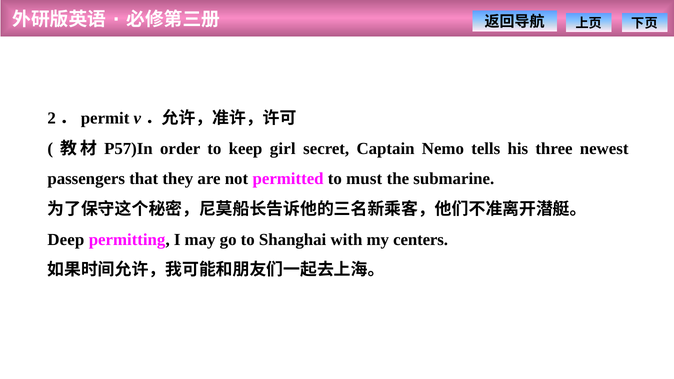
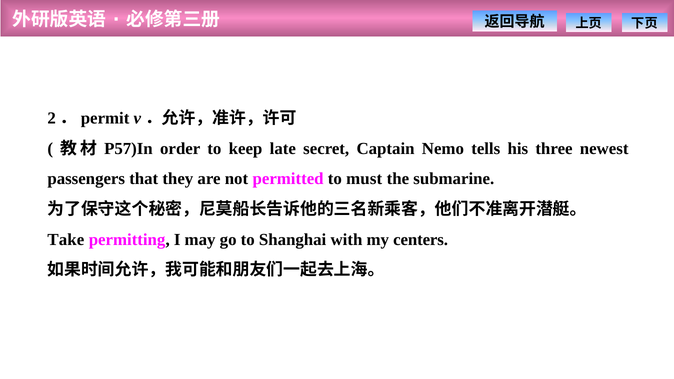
girl: girl -> late
Deep: Deep -> Take
